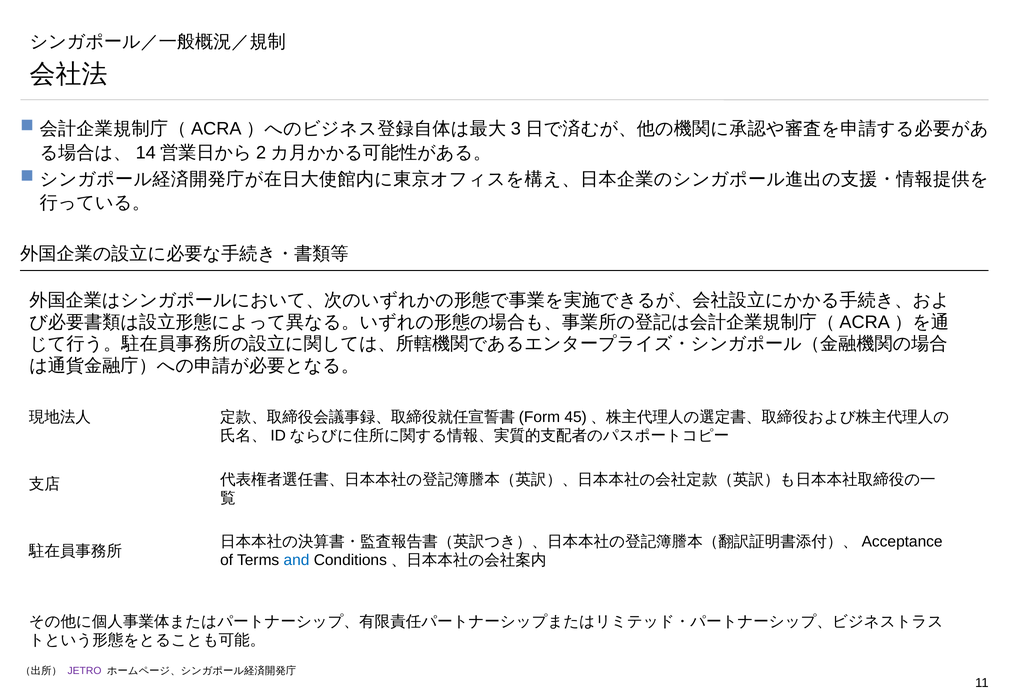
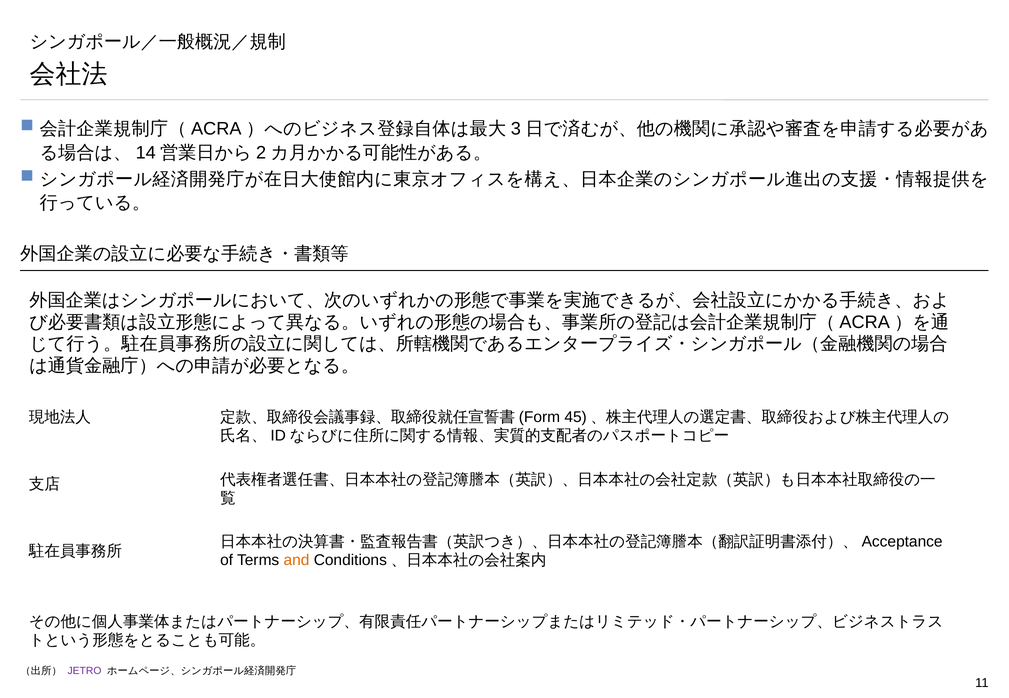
and colour: blue -> orange
